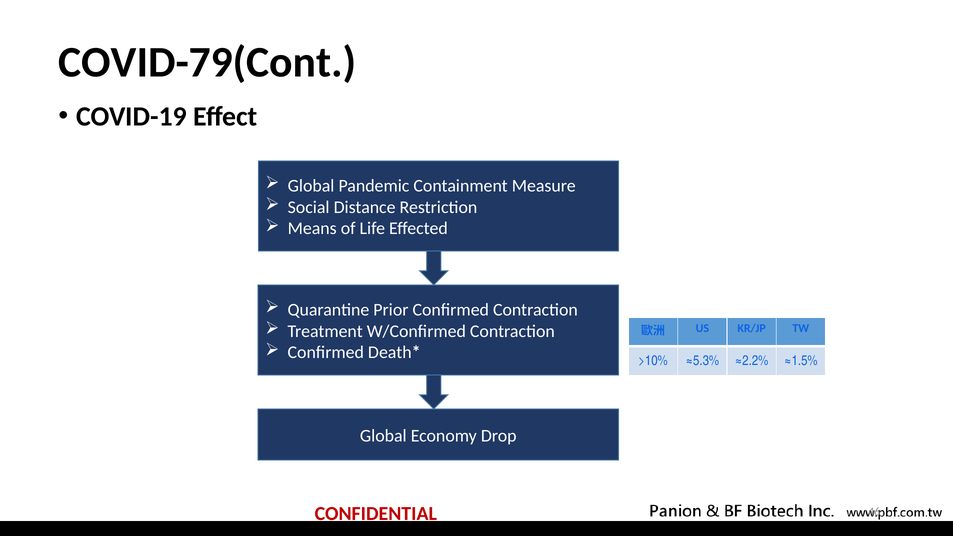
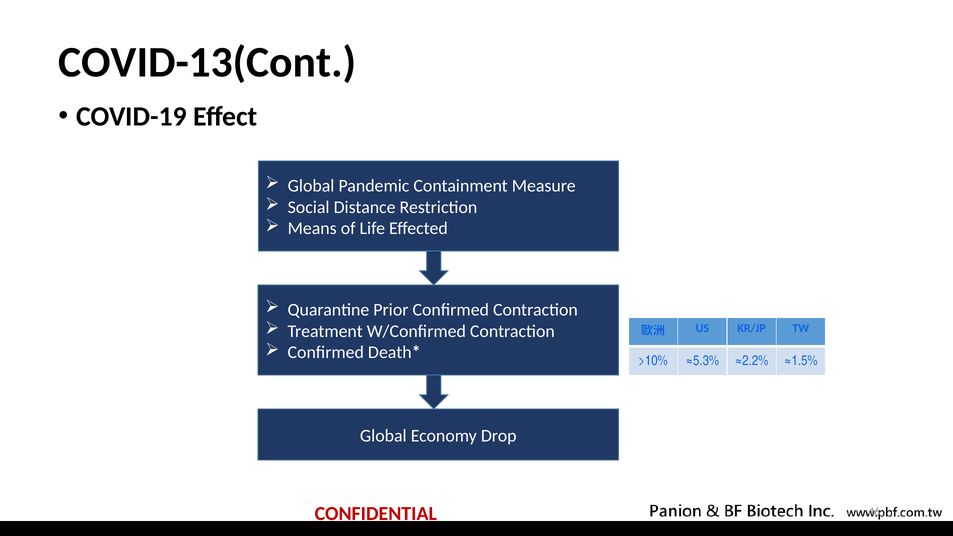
COVID-79(Cont: COVID-79(Cont -> COVID-13(Cont
